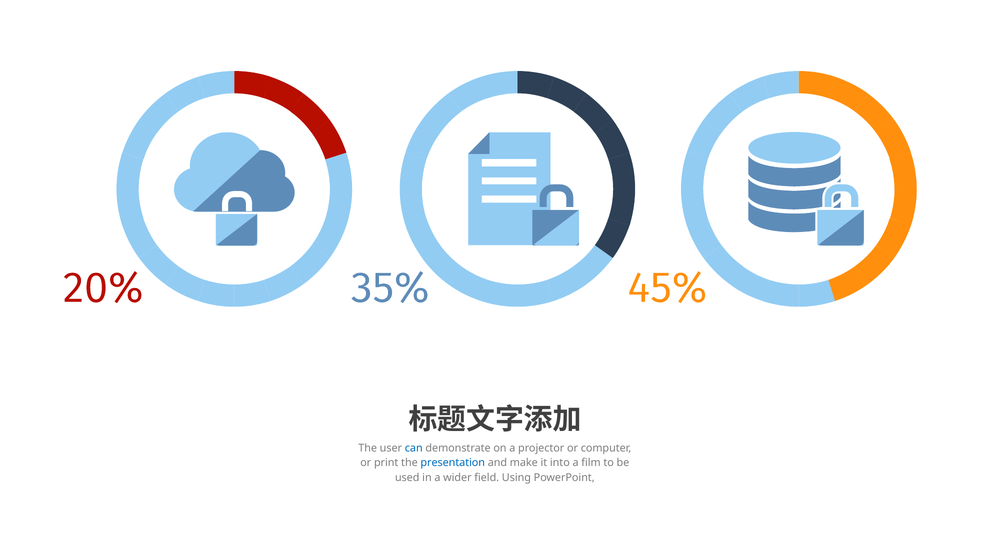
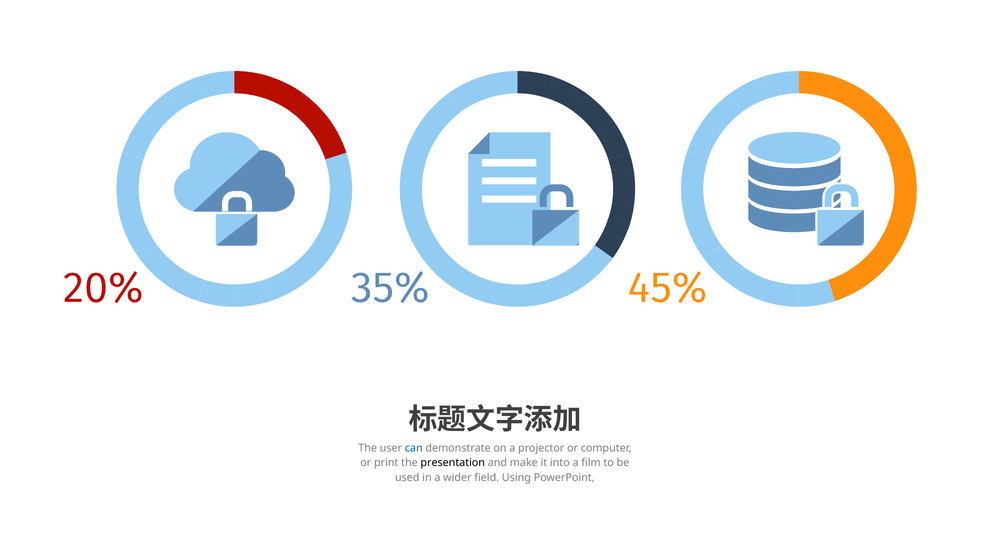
presentation colour: blue -> black
